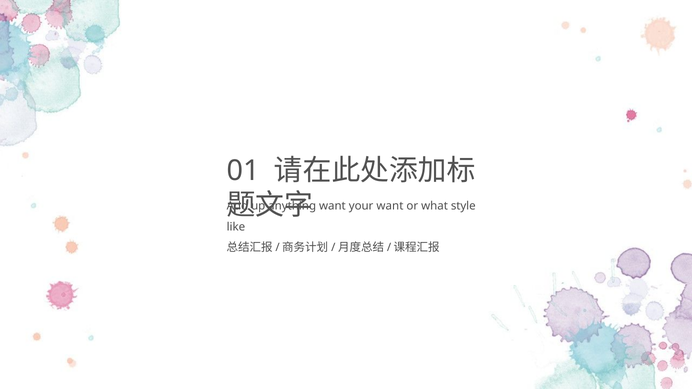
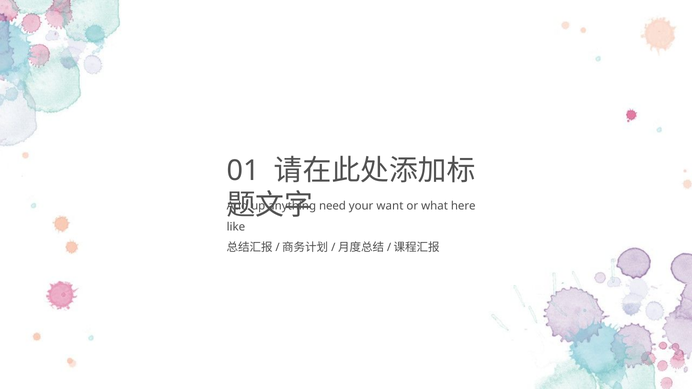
want at (332, 206): want -> need
style: style -> here
